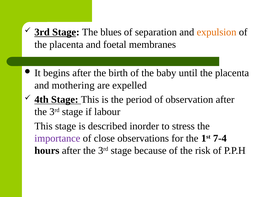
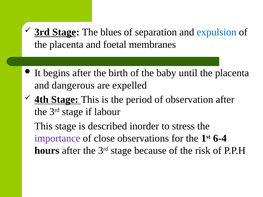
expulsion colour: orange -> blue
mothering: mothering -> dangerous
7-4: 7-4 -> 6-4
